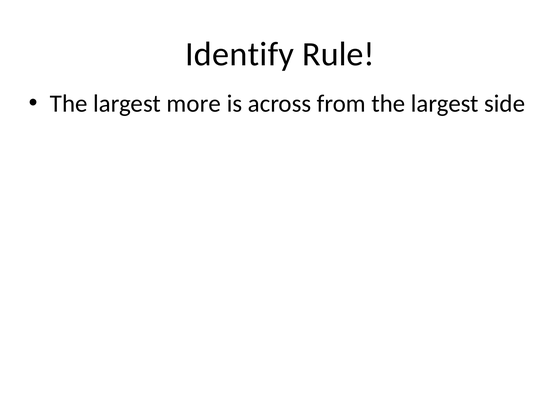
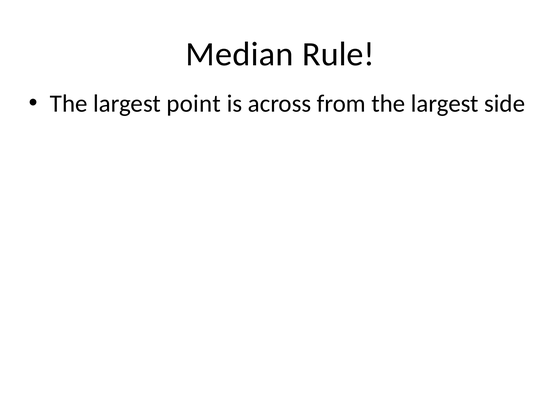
Identify: Identify -> Median
more: more -> point
